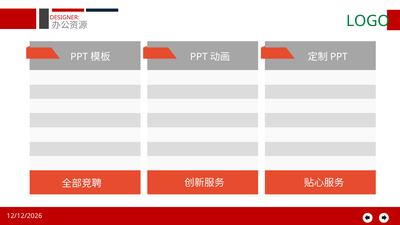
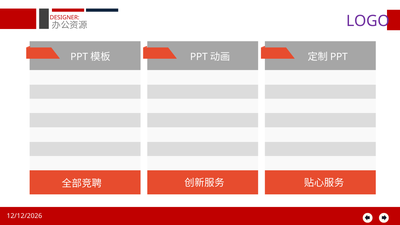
LOGO colour: green -> purple
